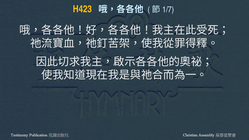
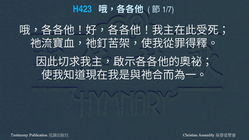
H423 colour: yellow -> light blue
